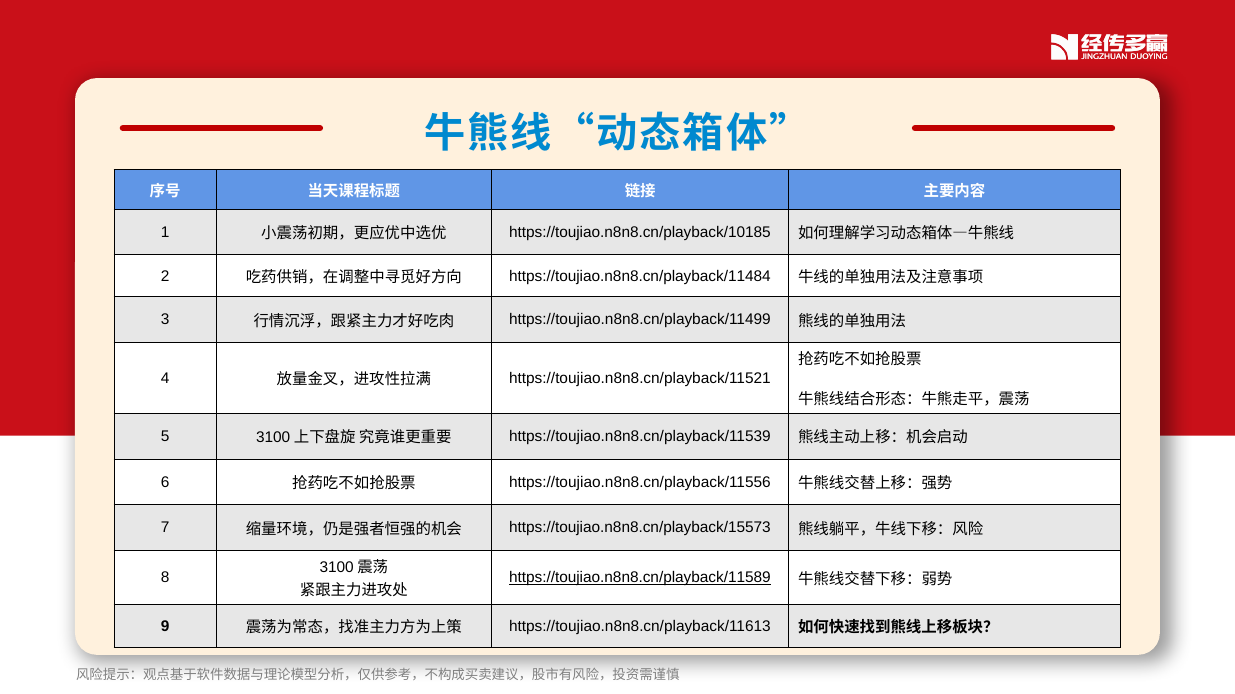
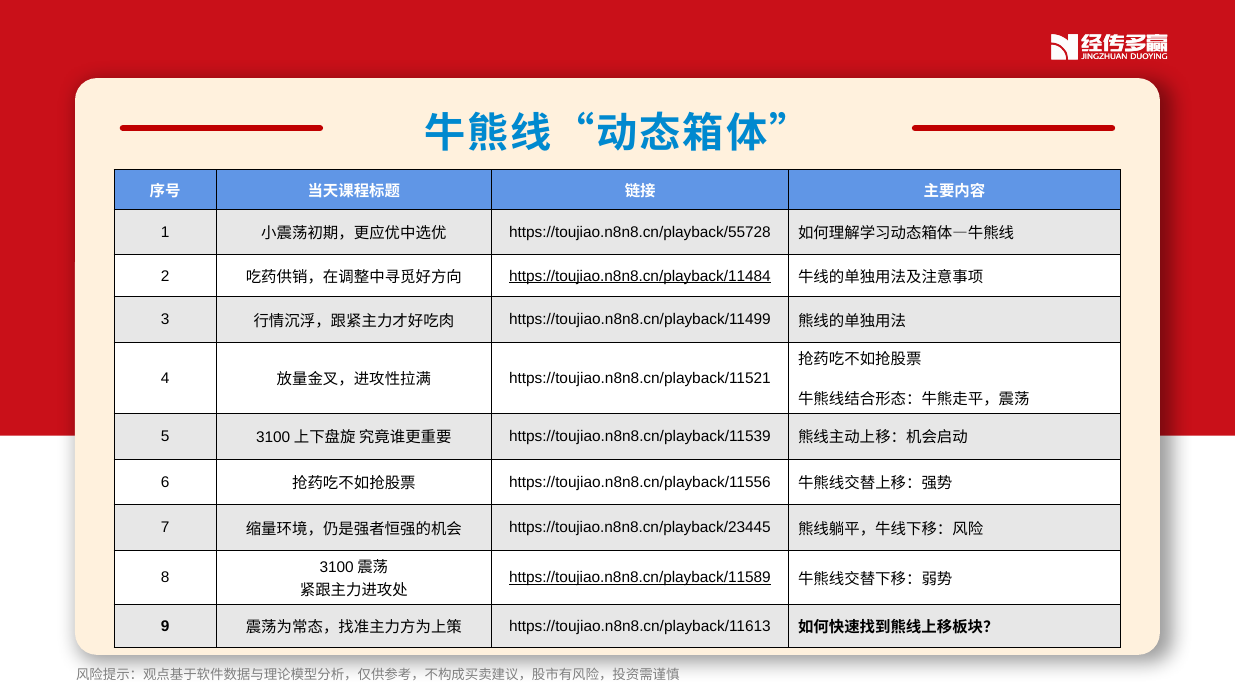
https://toujiao.n8n8.cn/playback/10185: https://toujiao.n8n8.cn/playback/10185 -> https://toujiao.n8n8.cn/playback/55728
https://toujiao.n8n8.cn/playback/11484 underline: none -> present
https://toujiao.n8n8.cn/playback/15573: https://toujiao.n8n8.cn/playback/15573 -> https://toujiao.n8n8.cn/playback/23445
